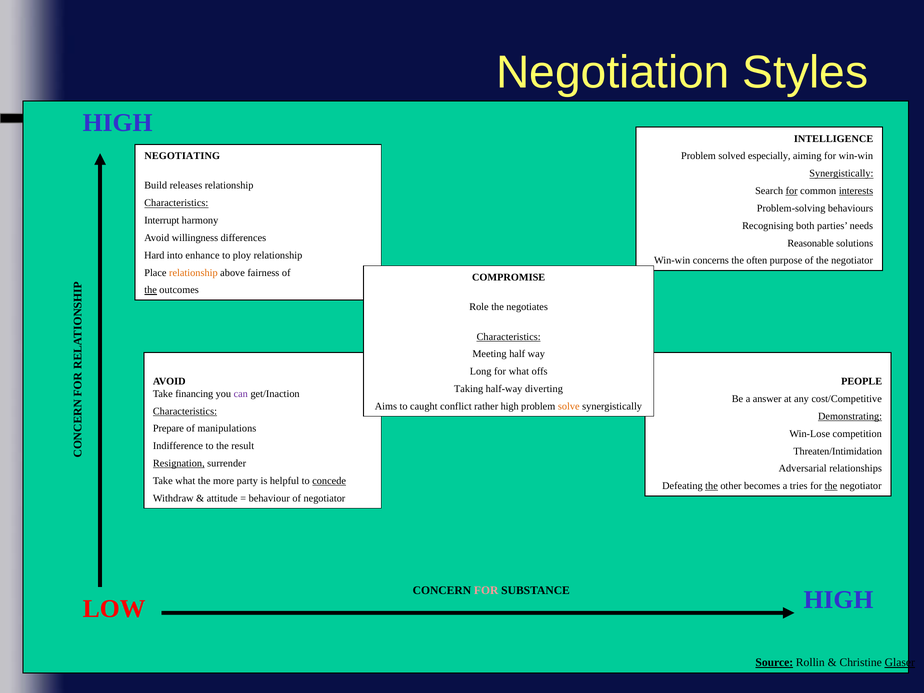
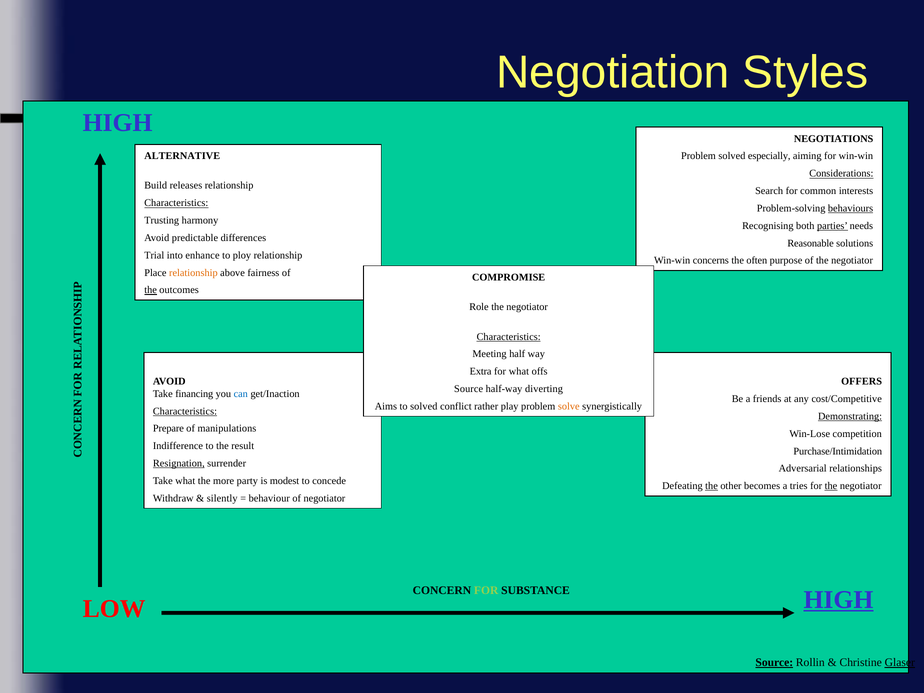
INTELLIGENCE: INTELLIGENCE -> NEGOTIATIONS
NEGOTIATING: NEGOTIATING -> ALTERNATIVE
Synergistically at (841, 173): Synergistically -> Considerations
for at (792, 191) underline: present -> none
interests underline: present -> none
behaviours underline: none -> present
Interrupt: Interrupt -> Trusting
parties underline: none -> present
willingness: willingness -> predictable
Hard: Hard -> Trial
negotiates at (527, 307): negotiates -> negotiator
Long: Long -> Extra
PEOPLE: PEOPLE -> OFFERS
Taking at (469, 389): Taking -> Source
can colour: purple -> blue
answer: answer -> friends
to caught: caught -> solved
rather high: high -> play
Threaten/Intimidation: Threaten/Intimidation -> Purchase/Intimidation
helpful: helpful -> modest
concede underline: present -> none
attitude: attitude -> silently
FOR at (486, 590) colour: pink -> light green
HIGH at (838, 600) underline: none -> present
